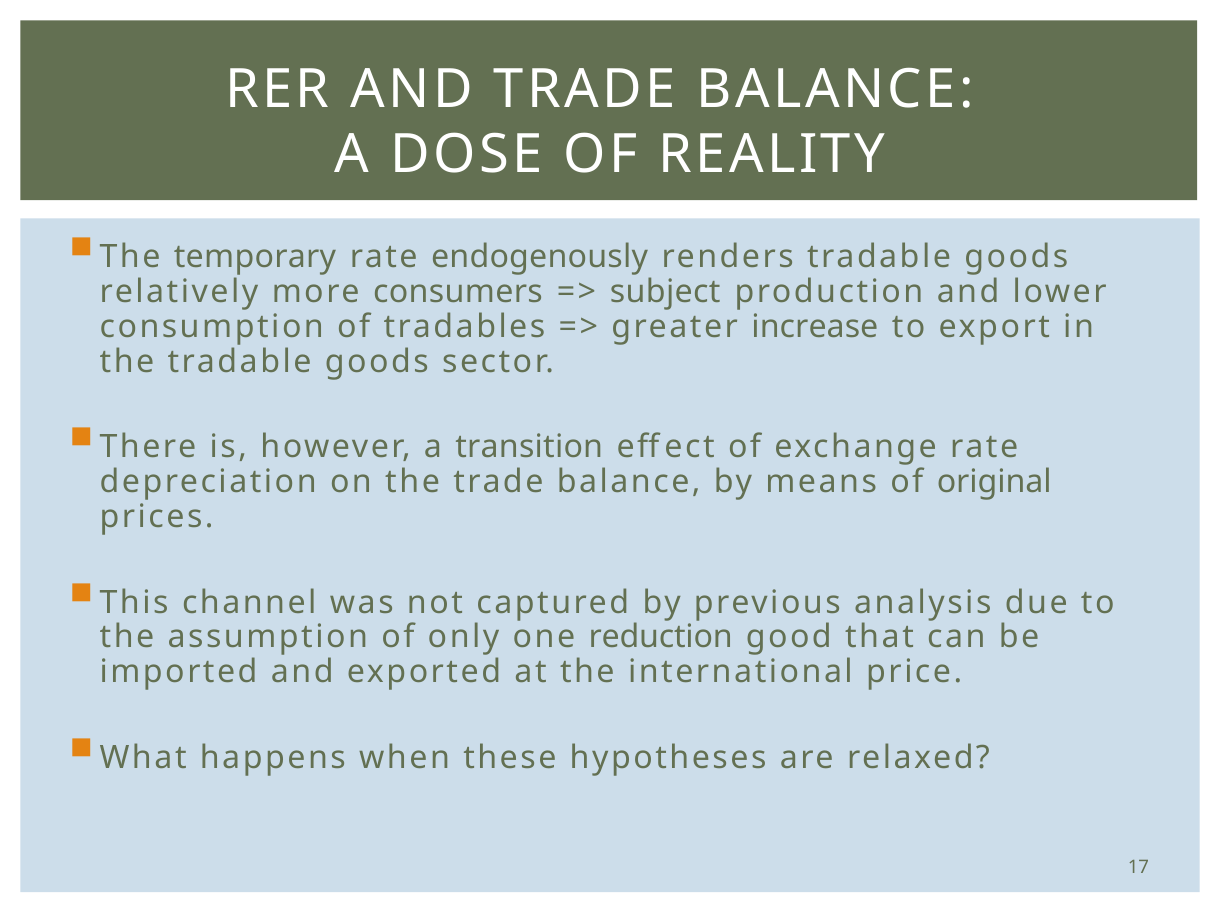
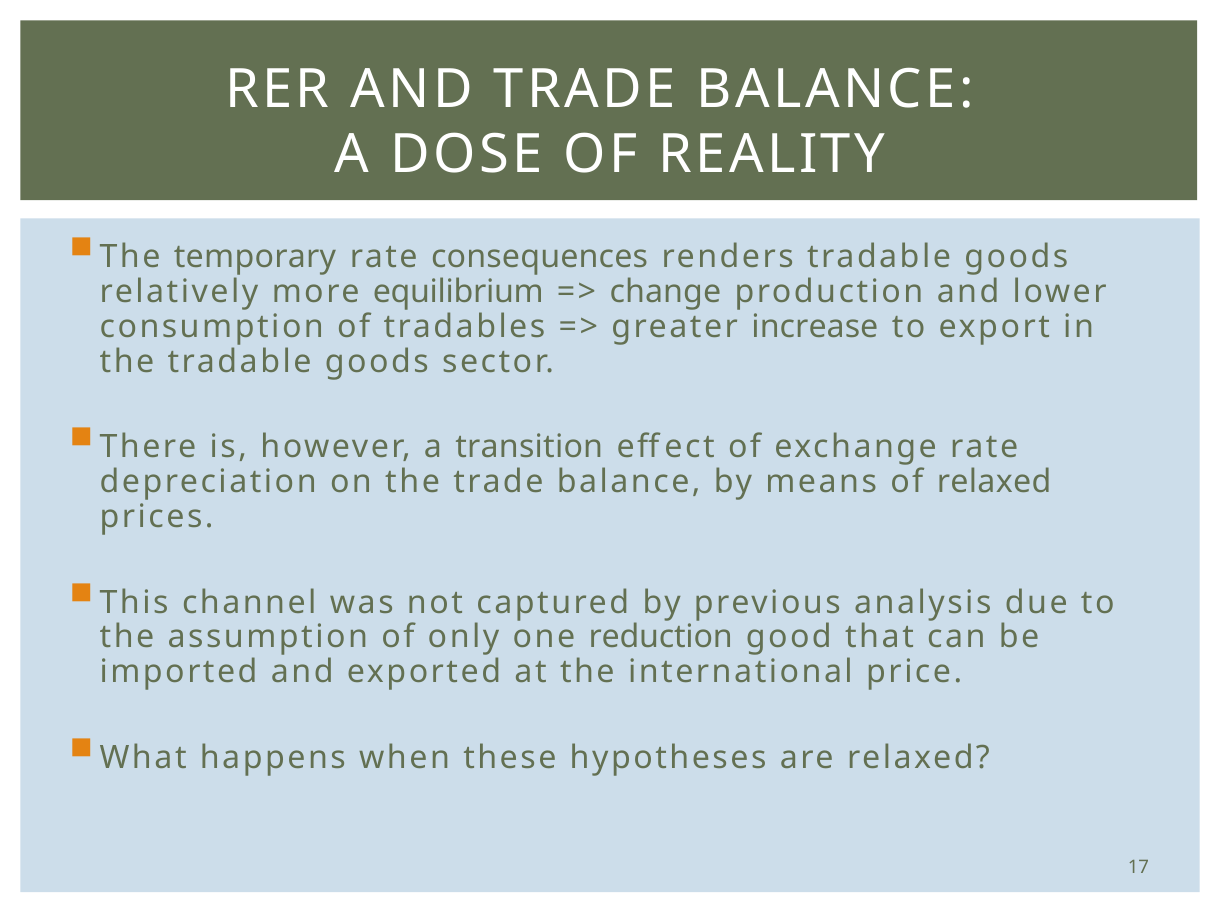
endogenously: endogenously -> consequences
consumers: consumers -> equilibrium
subject: subject -> change
of original: original -> relaxed
